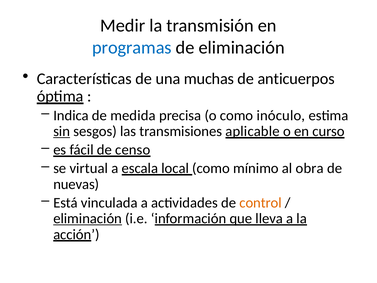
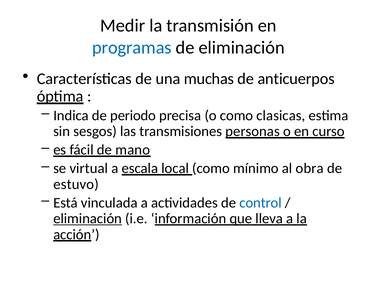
medida: medida -> periodo
inóculo: inóculo -> clasicas
sin underline: present -> none
aplicable: aplicable -> personas
censo: censo -> mano
nuevas: nuevas -> estuvo
control colour: orange -> blue
